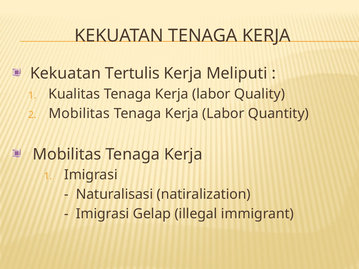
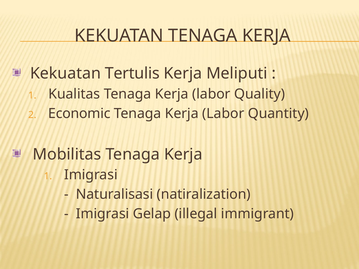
Mobilitas at (79, 114): Mobilitas -> Economic
